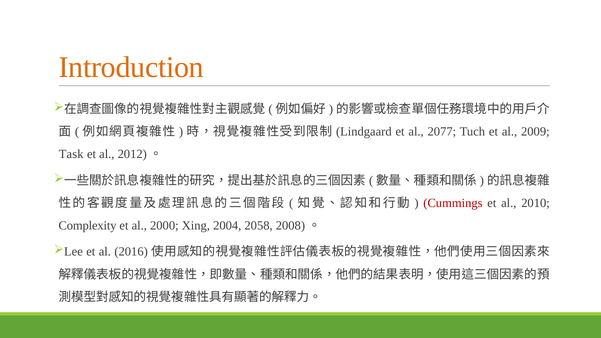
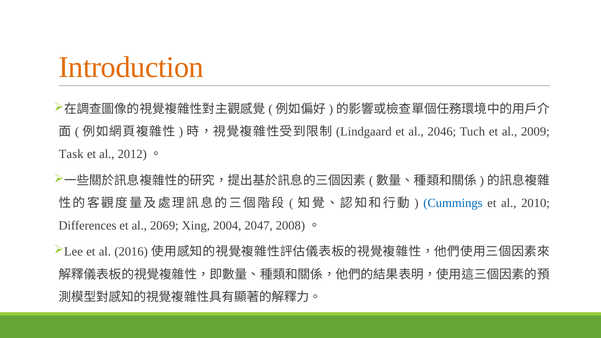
2077: 2077 -> 2046
Cummings colour: red -> blue
Complexity: Complexity -> Differences
2000: 2000 -> 2069
2058: 2058 -> 2047
